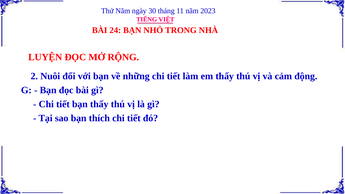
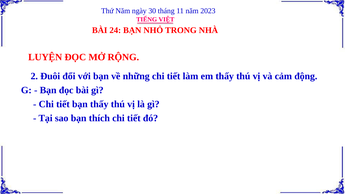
Nuôi: Nuôi -> Đuôi
